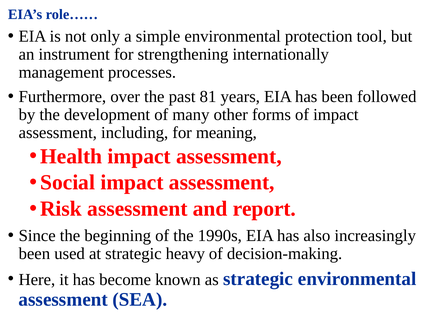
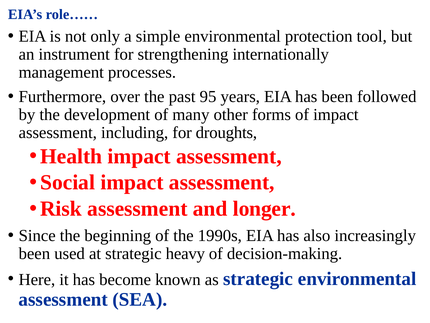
81: 81 -> 95
meaning: meaning -> droughts
report: report -> longer
